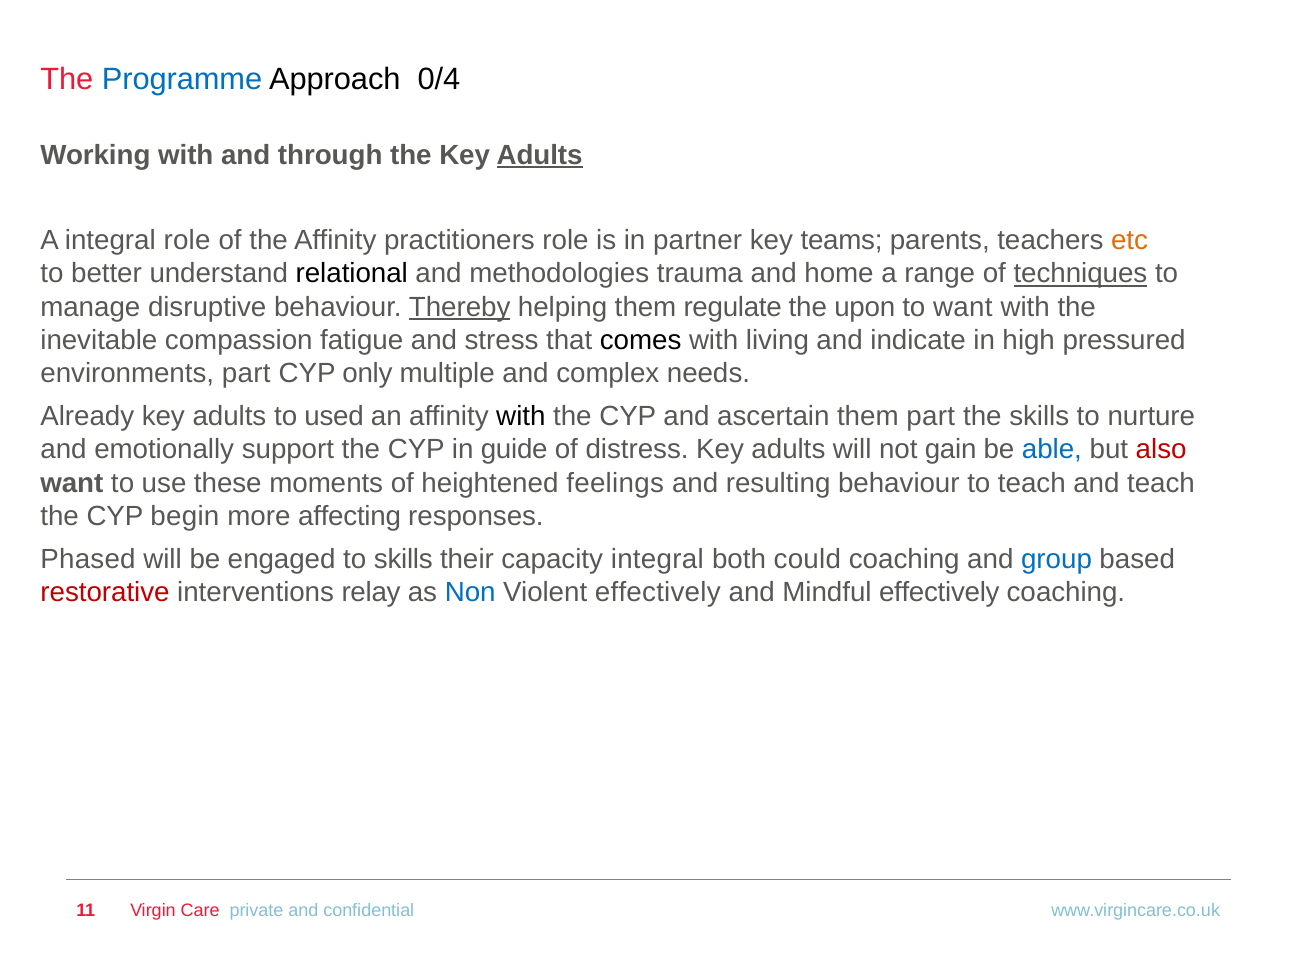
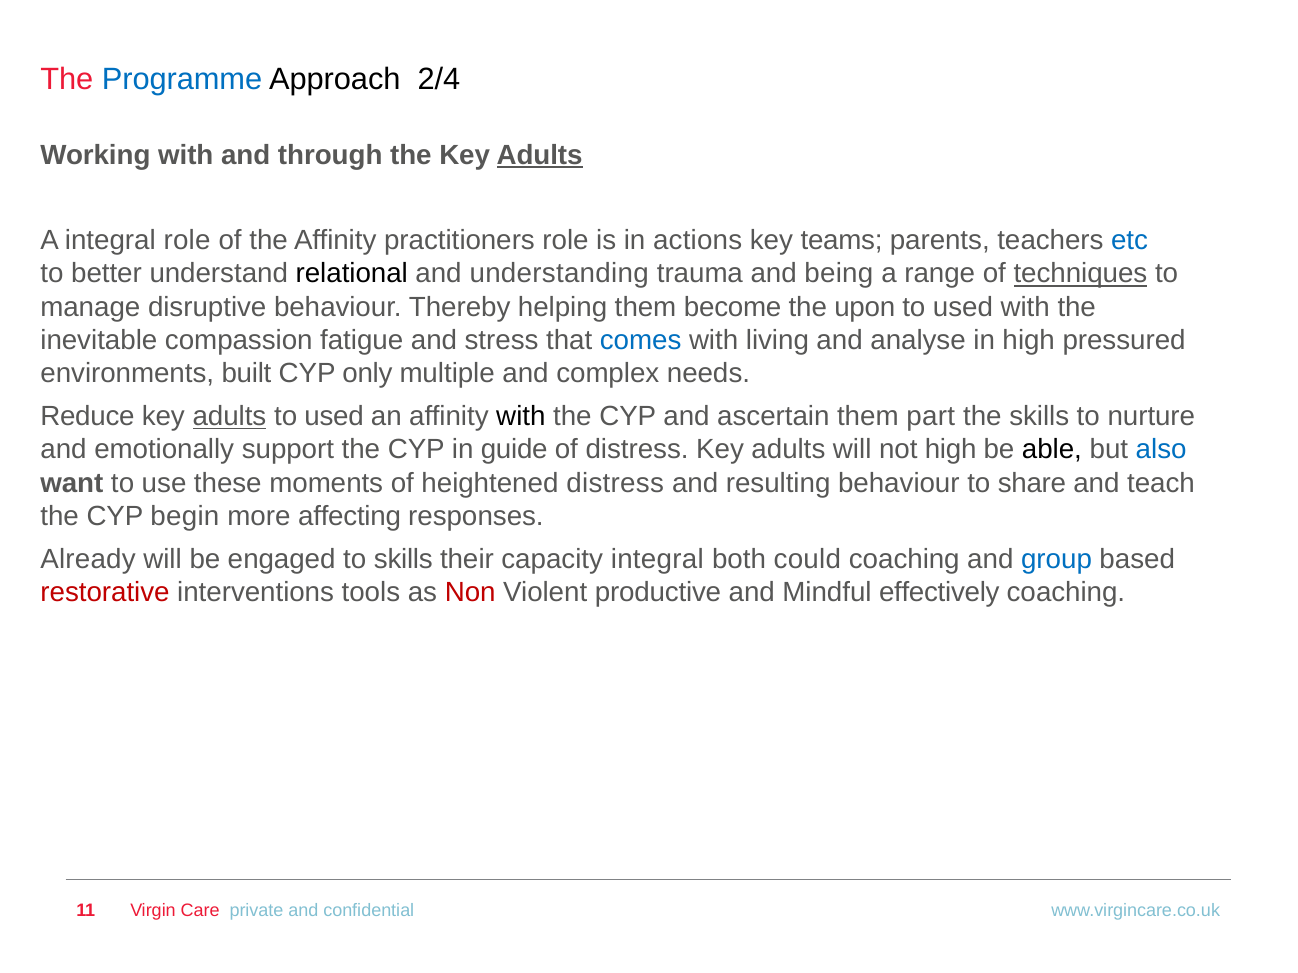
0/4: 0/4 -> 2/4
partner: partner -> actions
etc colour: orange -> blue
methodologies: methodologies -> understanding
home: home -> being
Thereby underline: present -> none
regulate: regulate -> become
want at (963, 307): want -> used
comes colour: black -> blue
indicate: indicate -> analyse
environments part: part -> built
Already: Already -> Reduce
adults at (229, 417) underline: none -> present
not gain: gain -> high
able colour: blue -> black
also colour: red -> blue
heightened feelings: feelings -> distress
to teach: teach -> share
Phased: Phased -> Already
relay: relay -> tools
Non colour: blue -> red
Violent effectively: effectively -> productive
